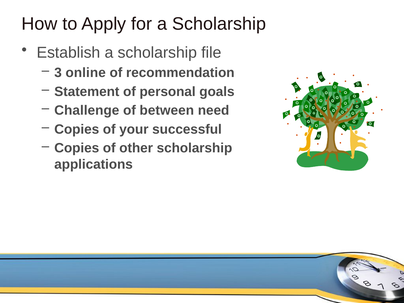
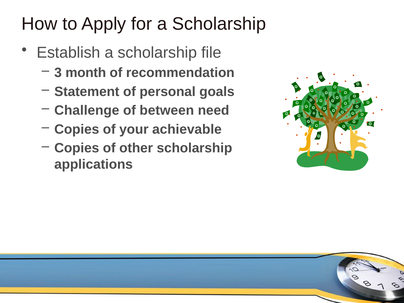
online: online -> month
successful: successful -> achievable
